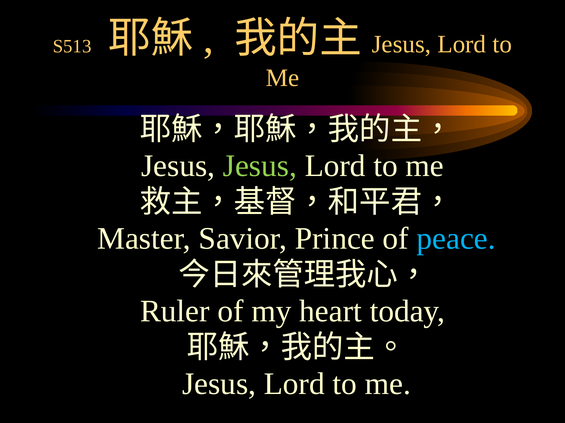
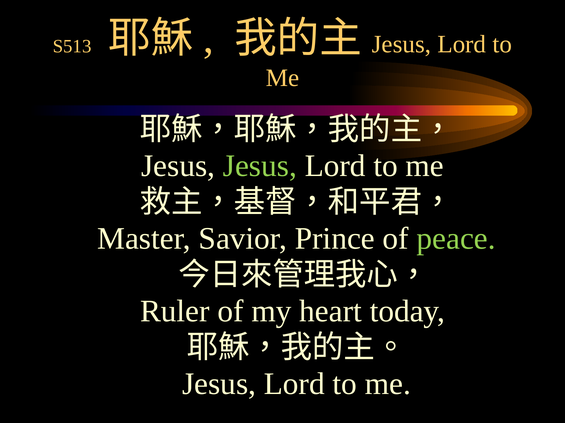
peace colour: light blue -> light green
